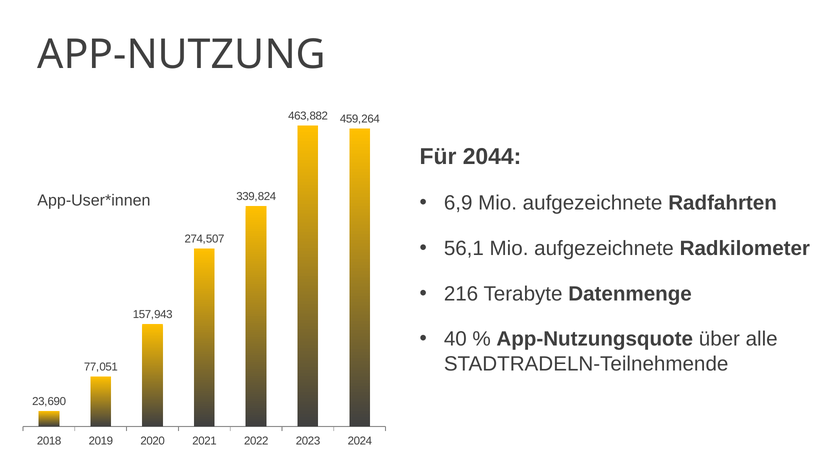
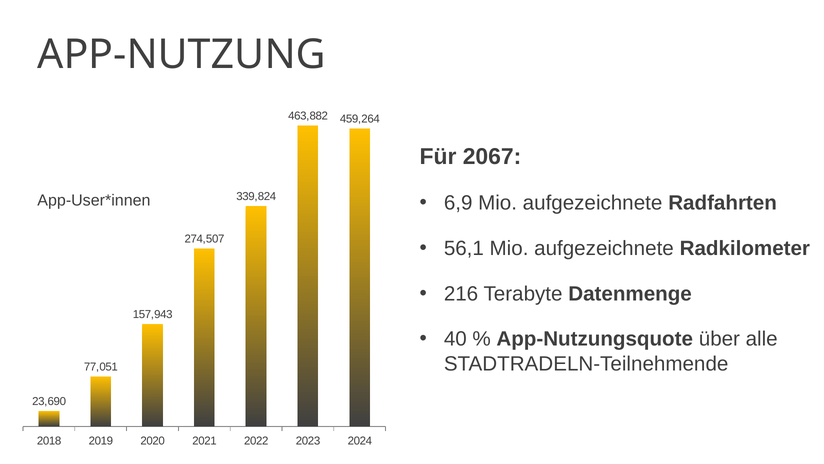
2044: 2044 -> 2067
